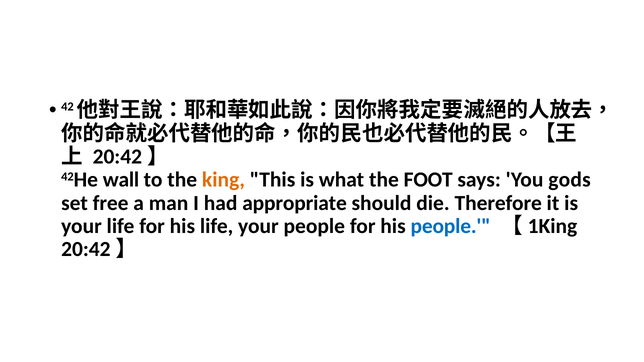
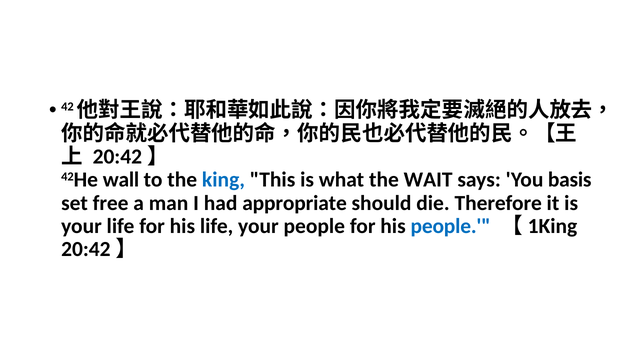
king colour: orange -> blue
FOOT: FOOT -> WAIT
gods: gods -> basis
